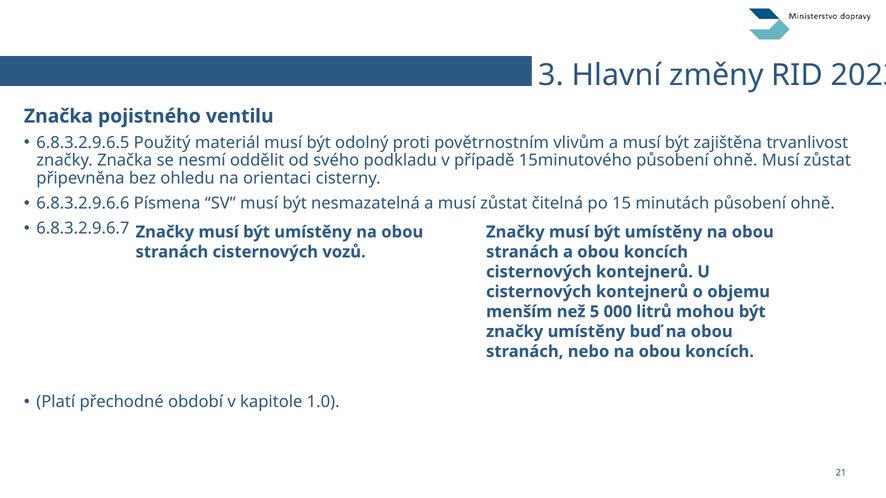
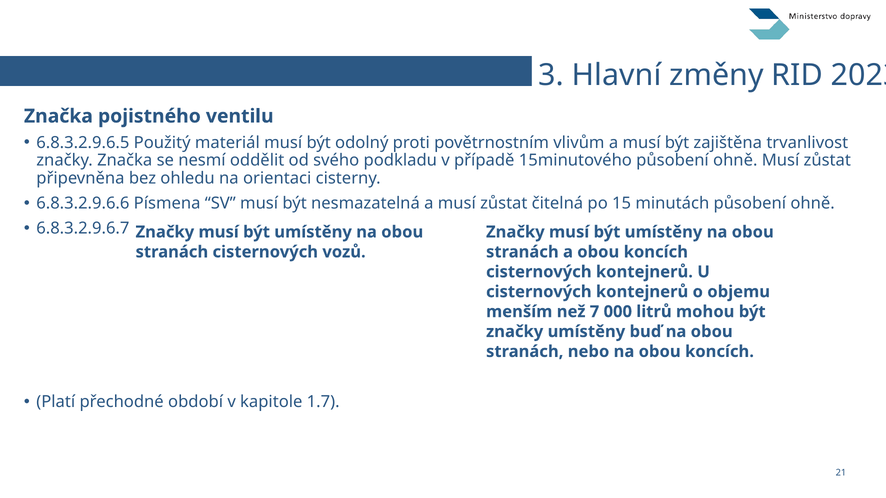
5: 5 -> 7
1.0: 1.0 -> 1.7
